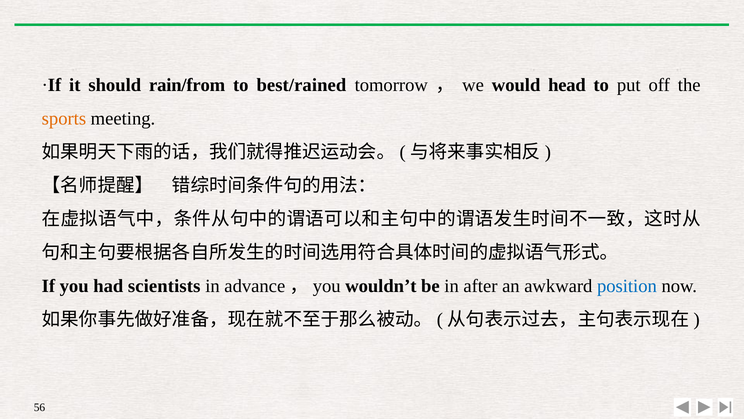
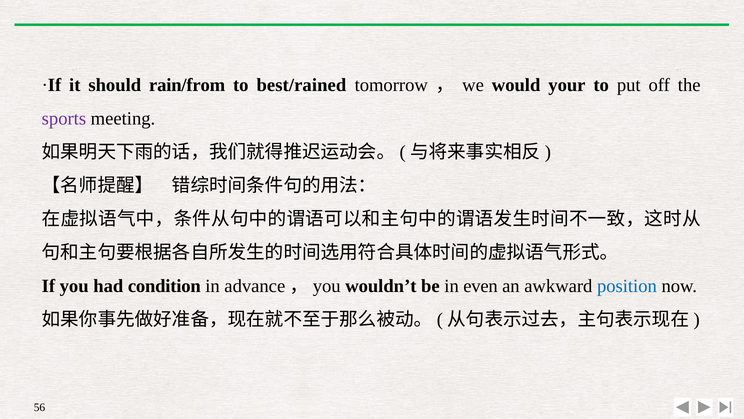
head: head -> your
sports colour: orange -> purple
scientists: scientists -> condition
after: after -> even
